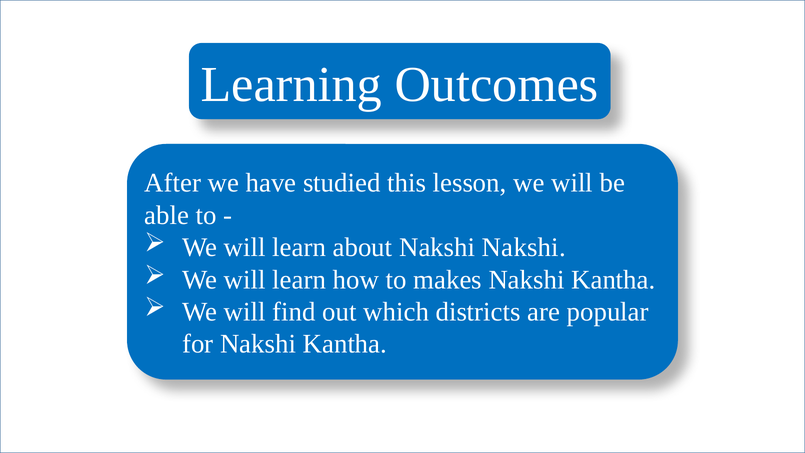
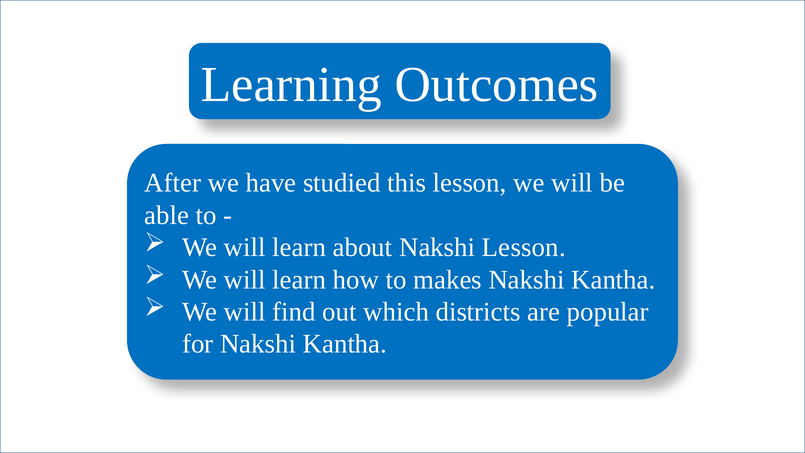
Nakshi Nakshi: Nakshi -> Lesson
